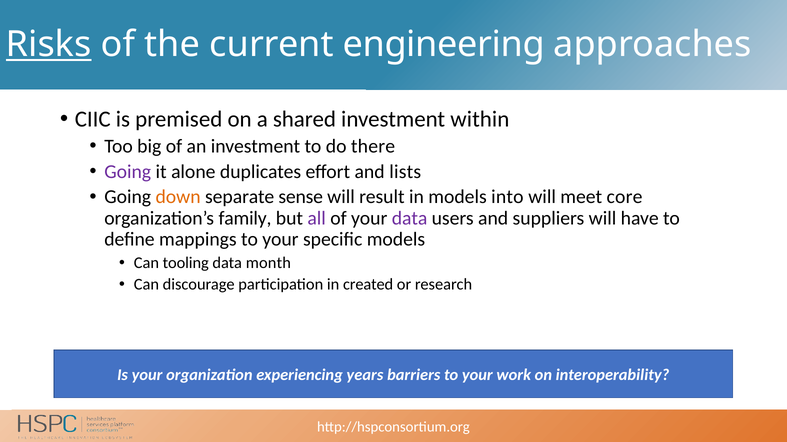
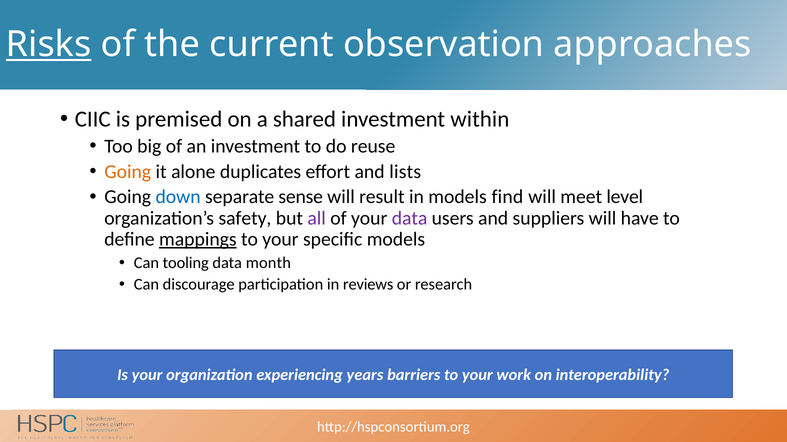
engineering: engineering -> observation
there: there -> reuse
Going at (128, 172) colour: purple -> orange
down colour: orange -> blue
into: into -> find
core: core -> level
family: family -> safety
mappings underline: none -> present
created: created -> reviews
